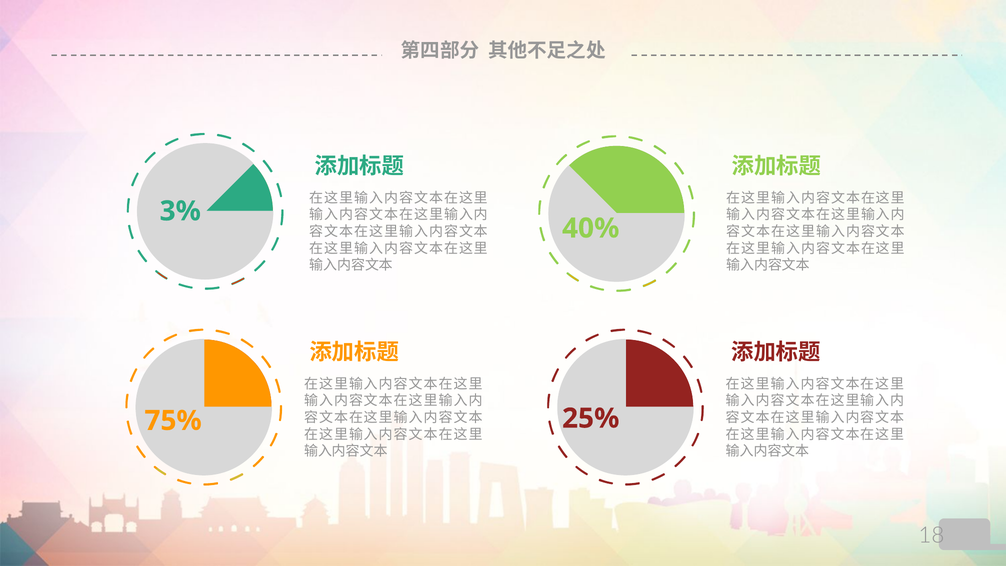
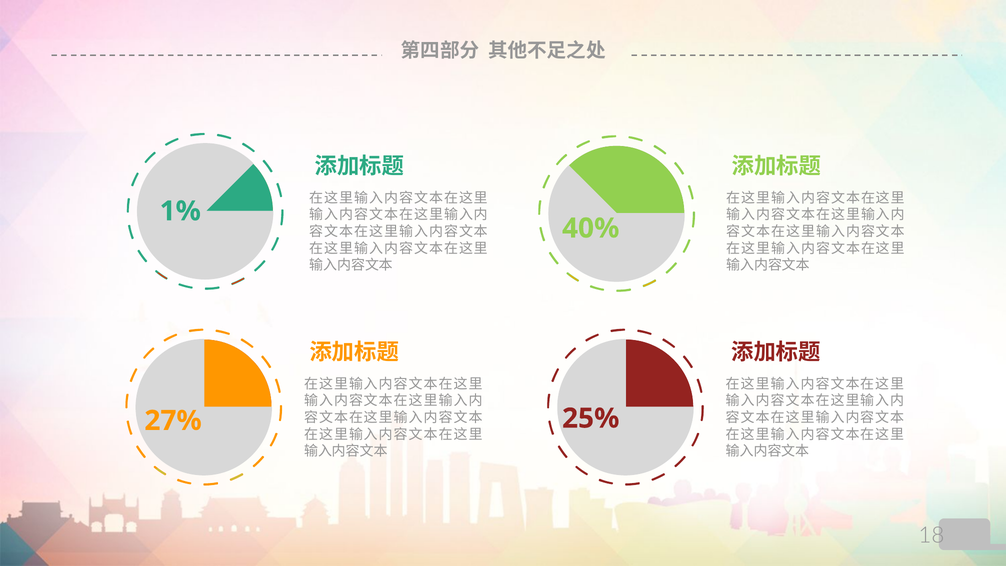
3%: 3% -> 1%
75%: 75% -> 27%
